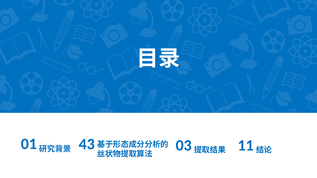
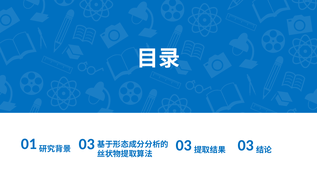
43 at (87, 144): 43 -> 03
11 at (246, 146): 11 -> 03
